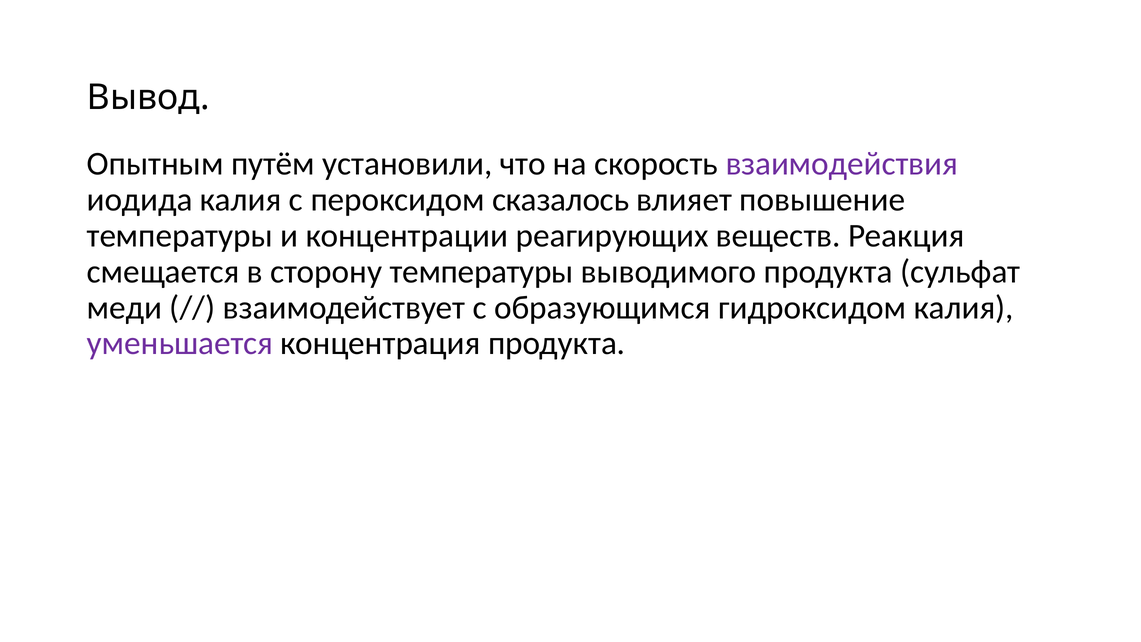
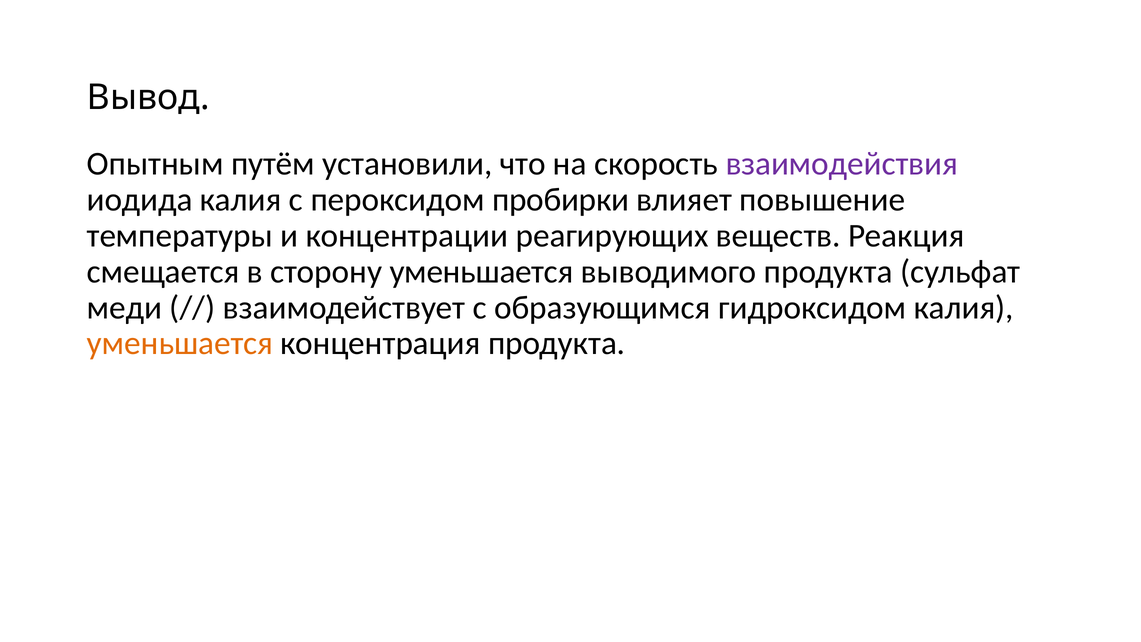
сказалось: сказалось -> пробирки
сторону температуры: температуры -> уменьшается
уменьшается at (180, 343) colour: purple -> orange
